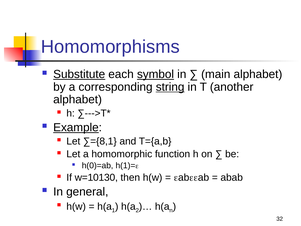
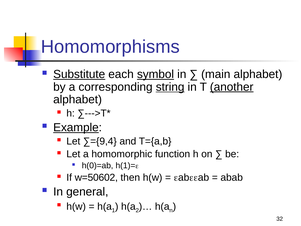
another underline: none -> present
∑={8,1: ∑={8,1 -> ∑={9,4
w=10130: w=10130 -> w=50602
